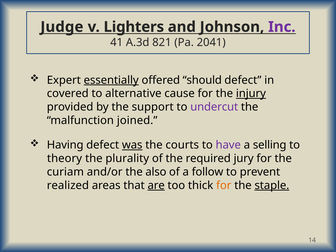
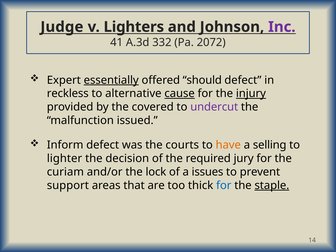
821: 821 -> 332
2041: 2041 -> 2072
covered: covered -> reckless
cause underline: none -> present
support: support -> covered
joined: joined -> issued
Having: Having -> Inform
was underline: present -> none
have colour: purple -> orange
theory: theory -> lighter
plurality: plurality -> decision
also: also -> lock
follow: follow -> issues
realized: realized -> support
are underline: present -> none
for at (224, 185) colour: orange -> blue
